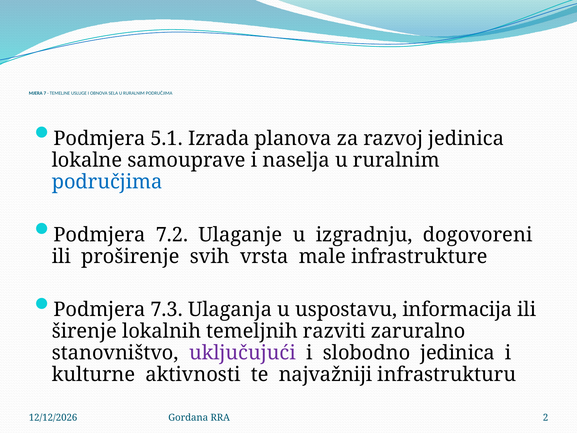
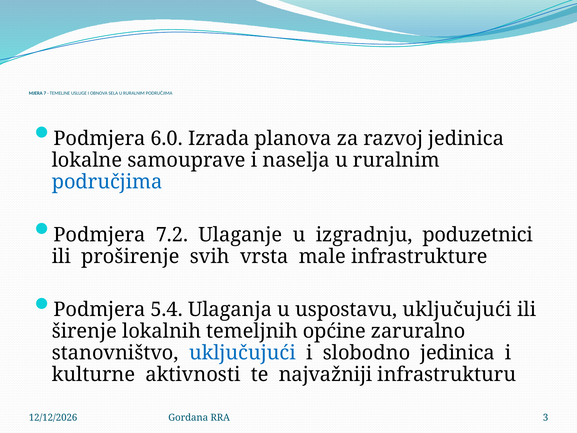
5.1: 5.1 -> 6.0
dogovoreni: dogovoreni -> poduzetnici
7.3: 7.3 -> 5.4
uspostavu informacija: informacija -> uključujući
razviti: razviti -> općine
uključujući at (242, 353) colour: purple -> blue
2: 2 -> 3
